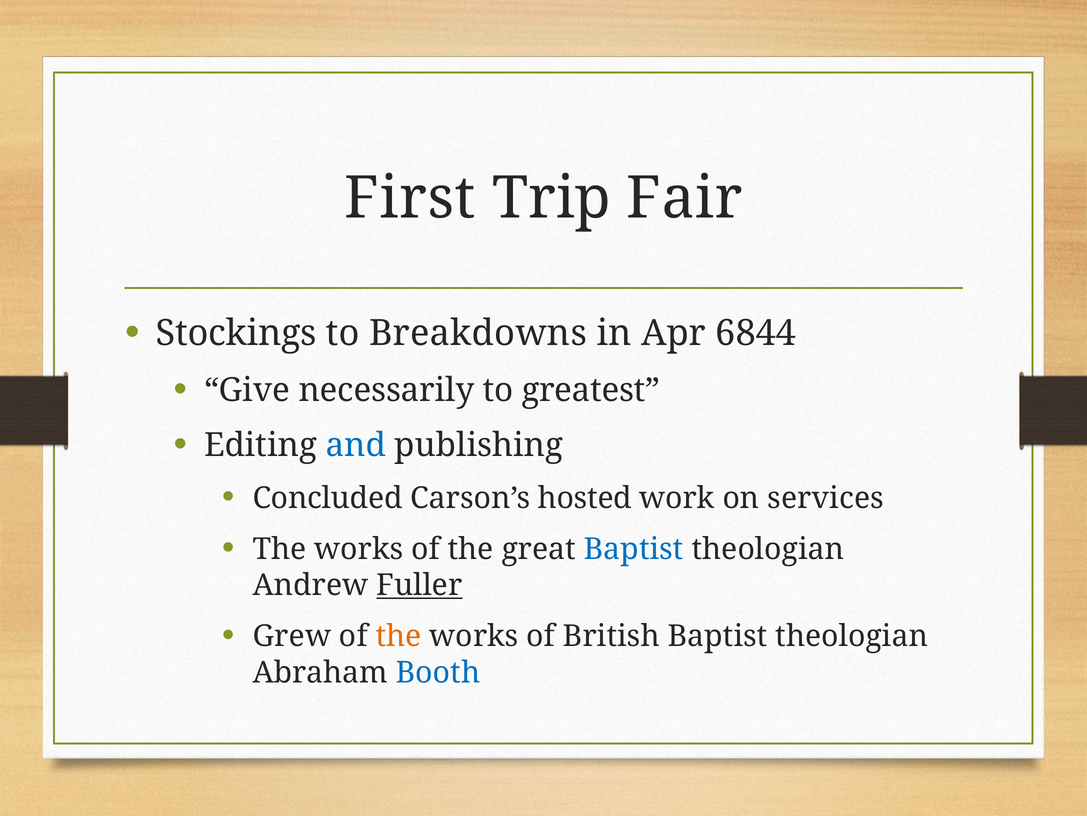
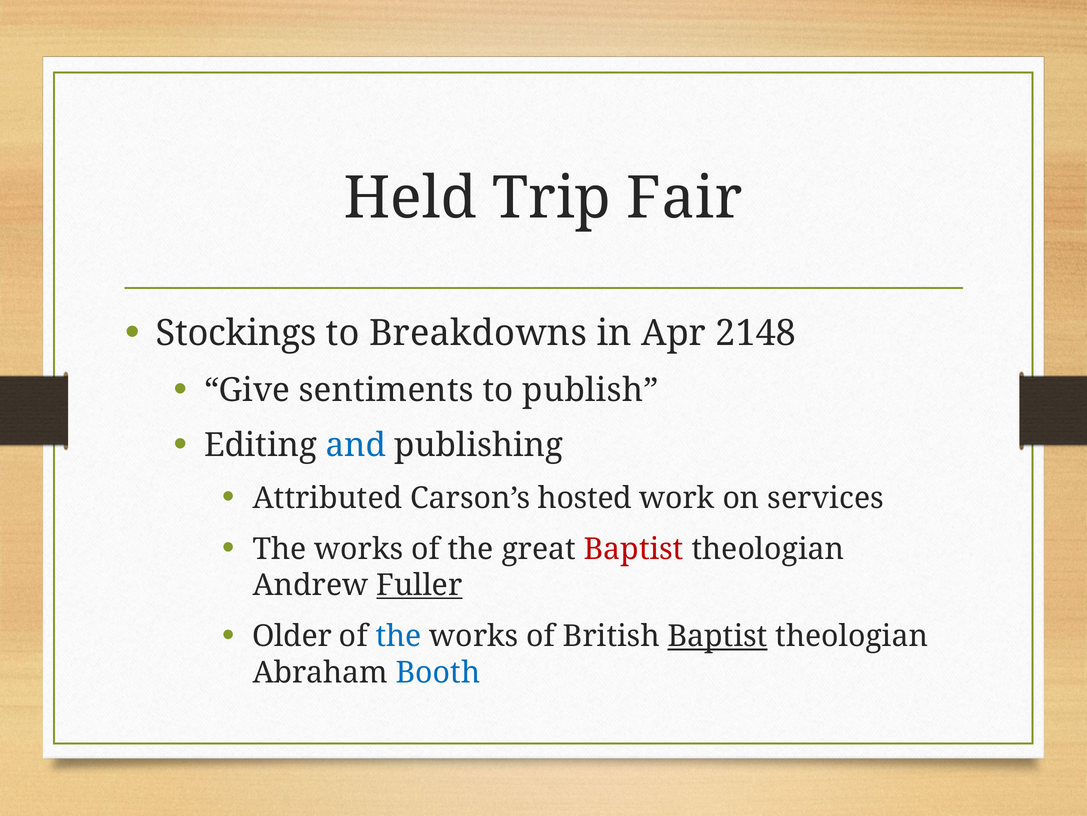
First: First -> Held
6844: 6844 -> 2148
necessarily: necessarily -> sentiments
greatest: greatest -> publish
Concluded: Concluded -> Attributed
Baptist at (634, 549) colour: blue -> red
Grew: Grew -> Older
the at (399, 636) colour: orange -> blue
Baptist at (718, 636) underline: none -> present
